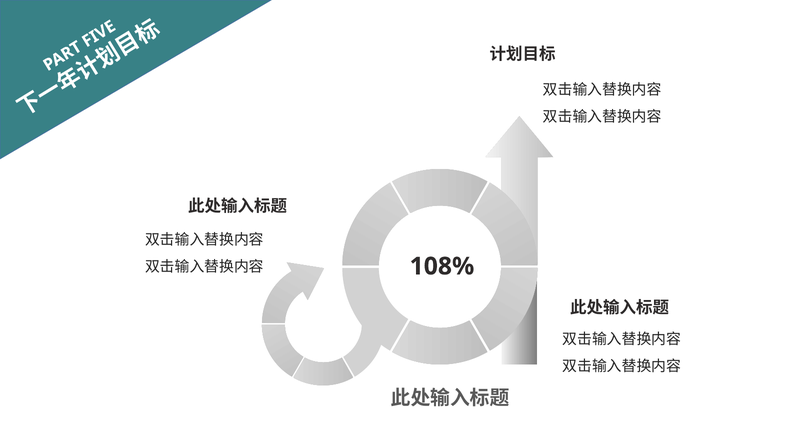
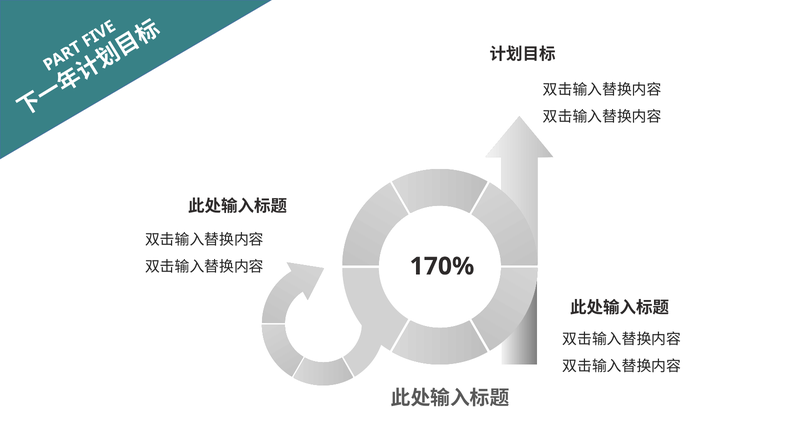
108%: 108% -> 170%
